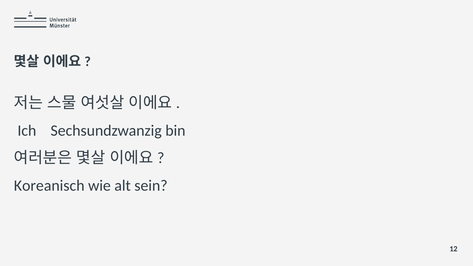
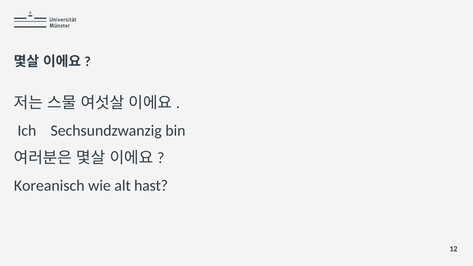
sein: sein -> hast
